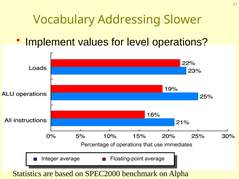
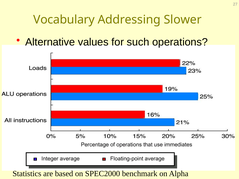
Implement: Implement -> Alternative
level: level -> such
